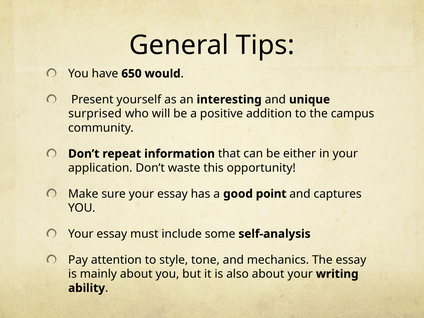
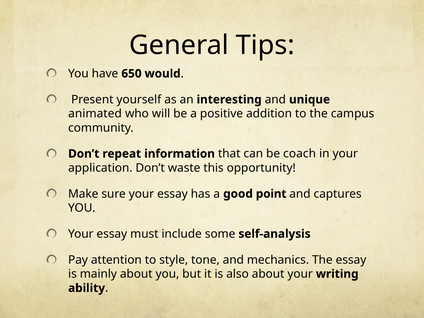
surprised: surprised -> animated
either: either -> coach
